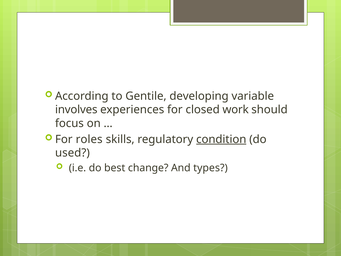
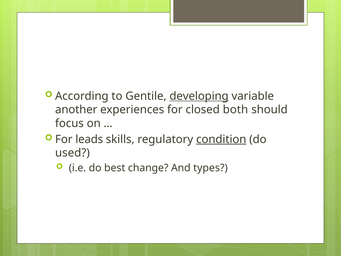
developing underline: none -> present
involves: involves -> another
work: work -> both
roles: roles -> leads
